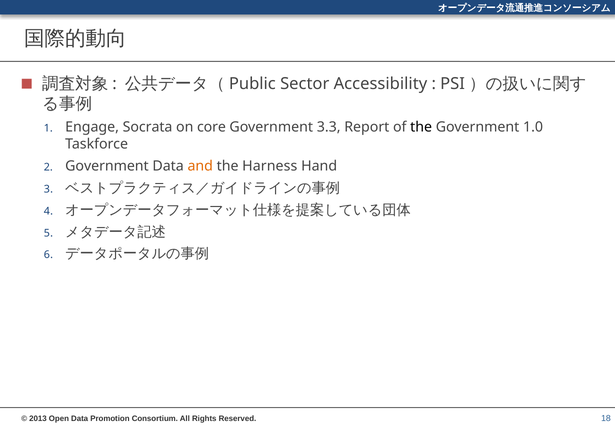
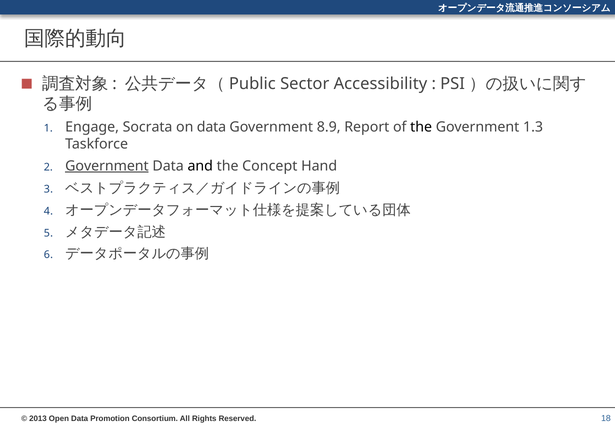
on core: core -> data
3.3: 3.3 -> 8.9
1.0: 1.0 -> 1.3
Government at (107, 166) underline: none -> present
and colour: orange -> black
Harness: Harness -> Concept
